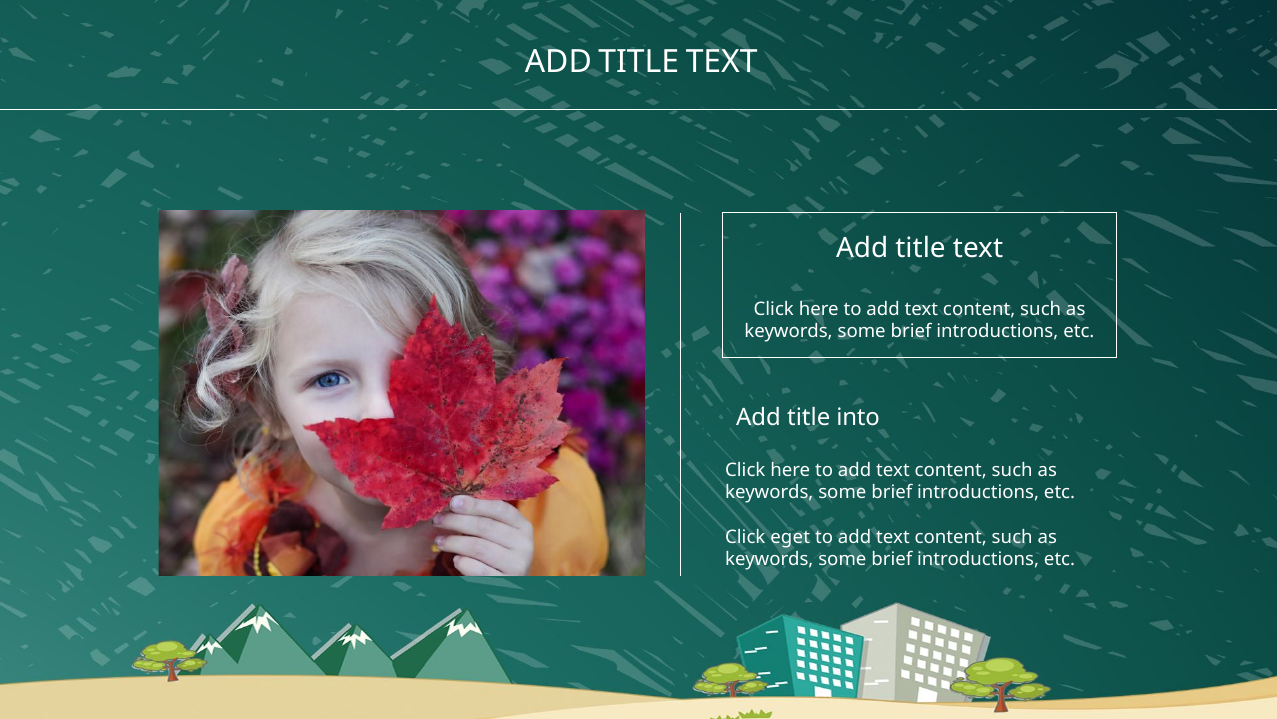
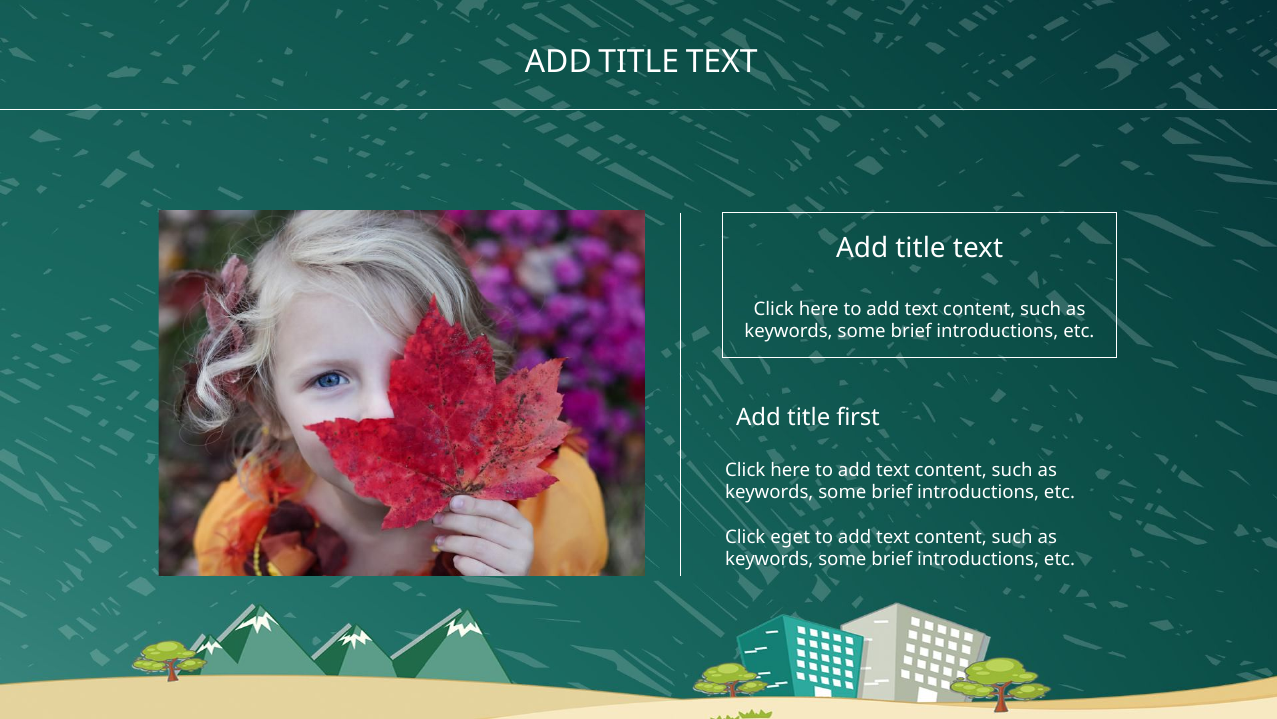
into: into -> first
